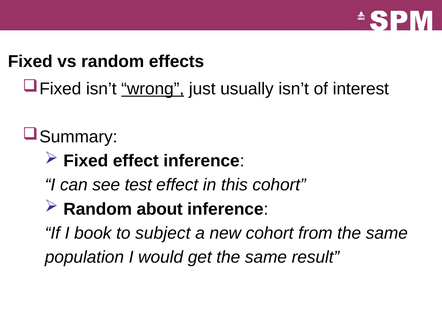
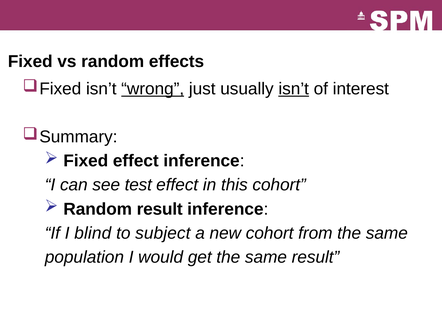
isn’t at (294, 89) underline: none -> present
Random about: about -> result
book: book -> blind
